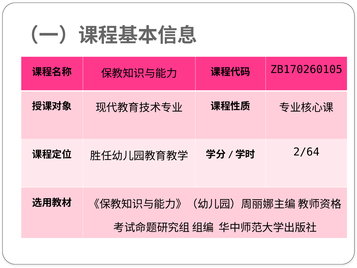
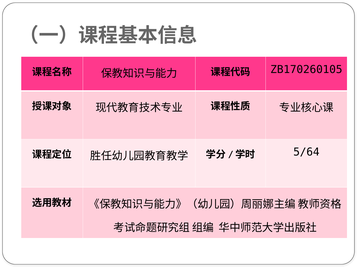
2/64: 2/64 -> 5/64
